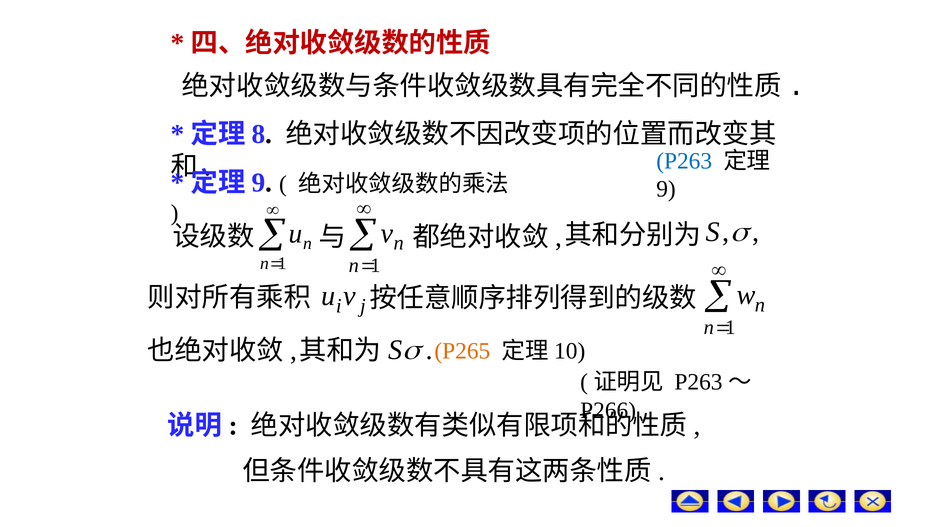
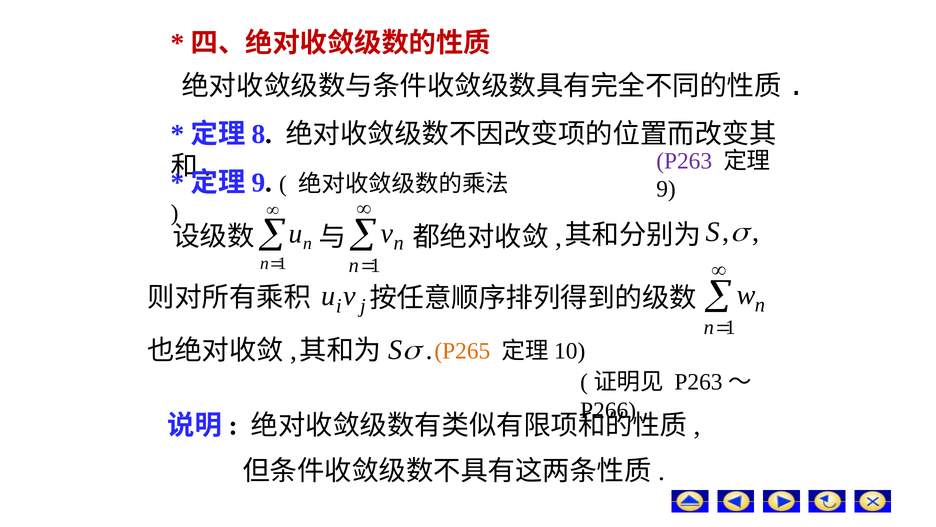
P263 colour: blue -> purple
